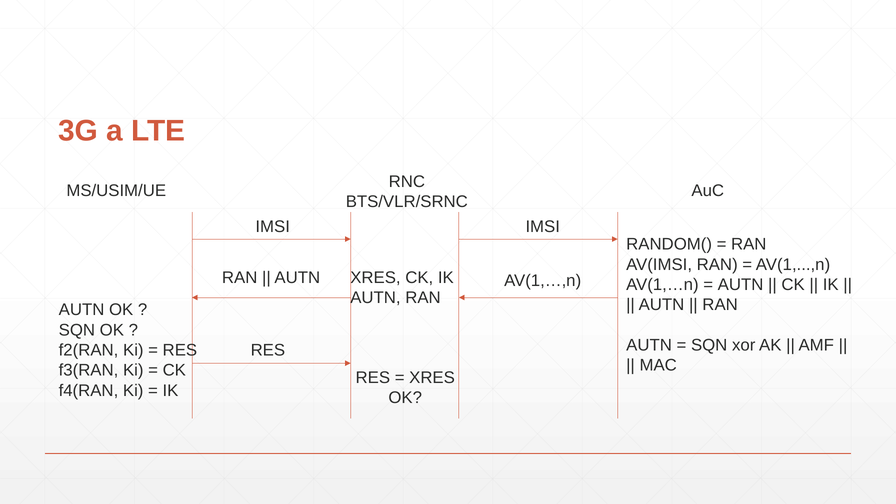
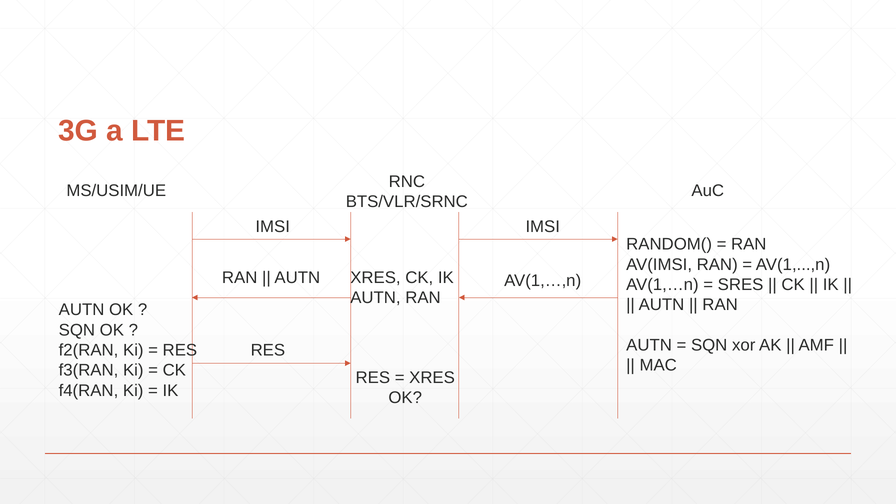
AUTN at (741, 285): AUTN -> SRES
